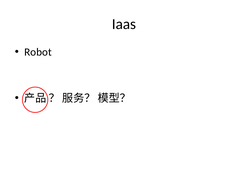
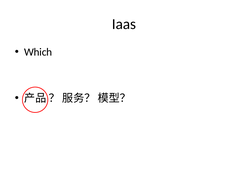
Robot: Robot -> Which
